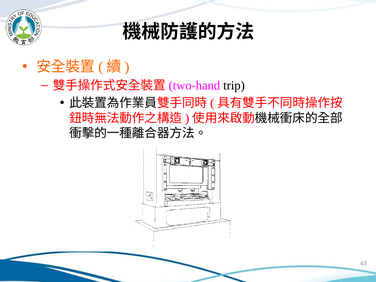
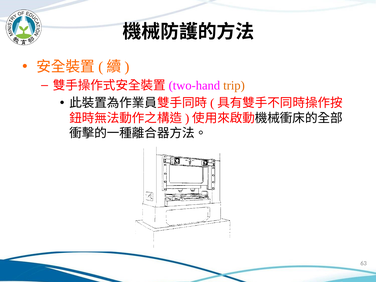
trip colour: black -> orange
